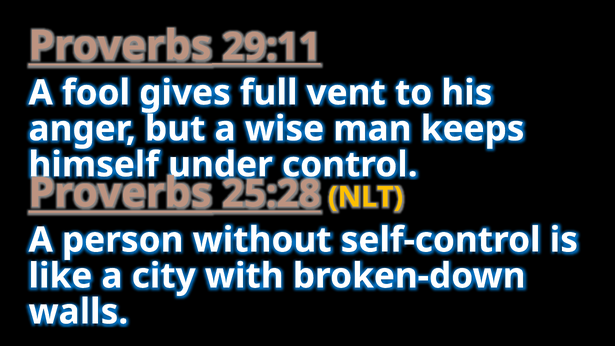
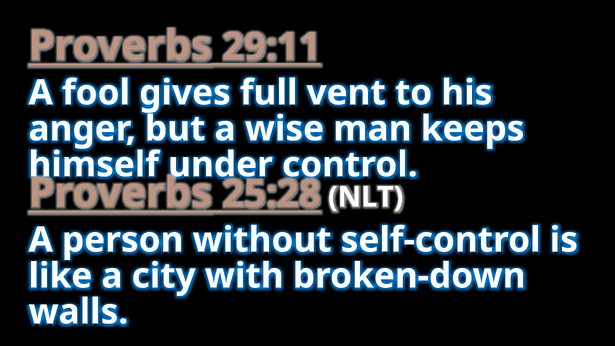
NLT colour: yellow -> white
